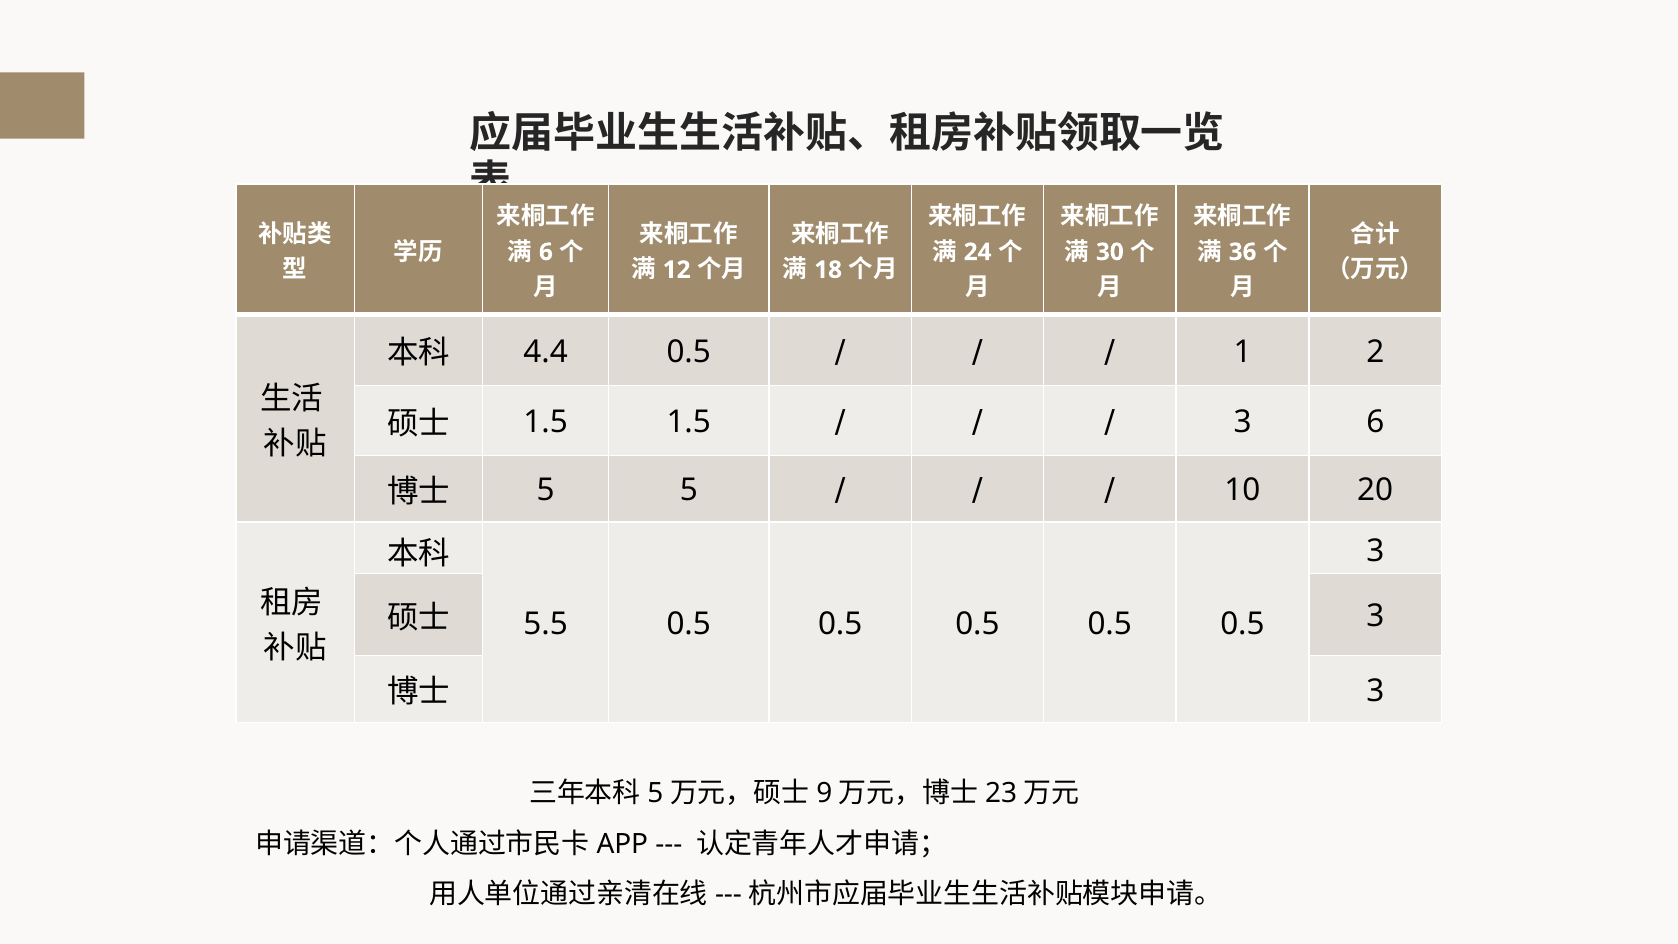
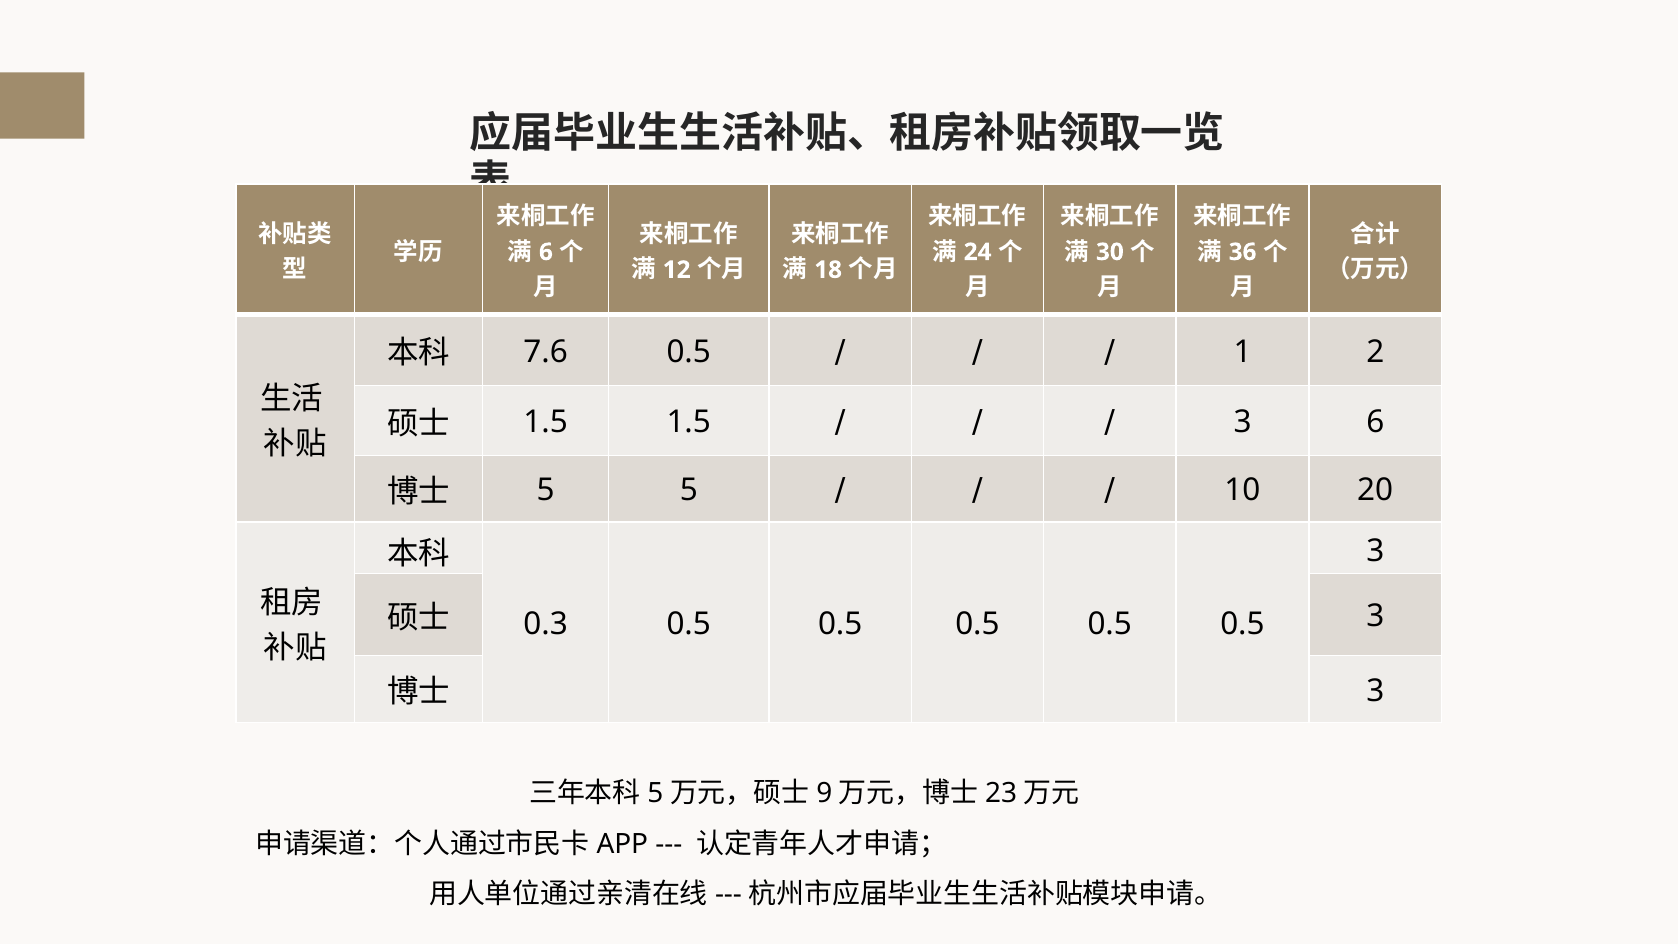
4.4: 4.4 -> 7.6
5.5: 5.5 -> 0.3
